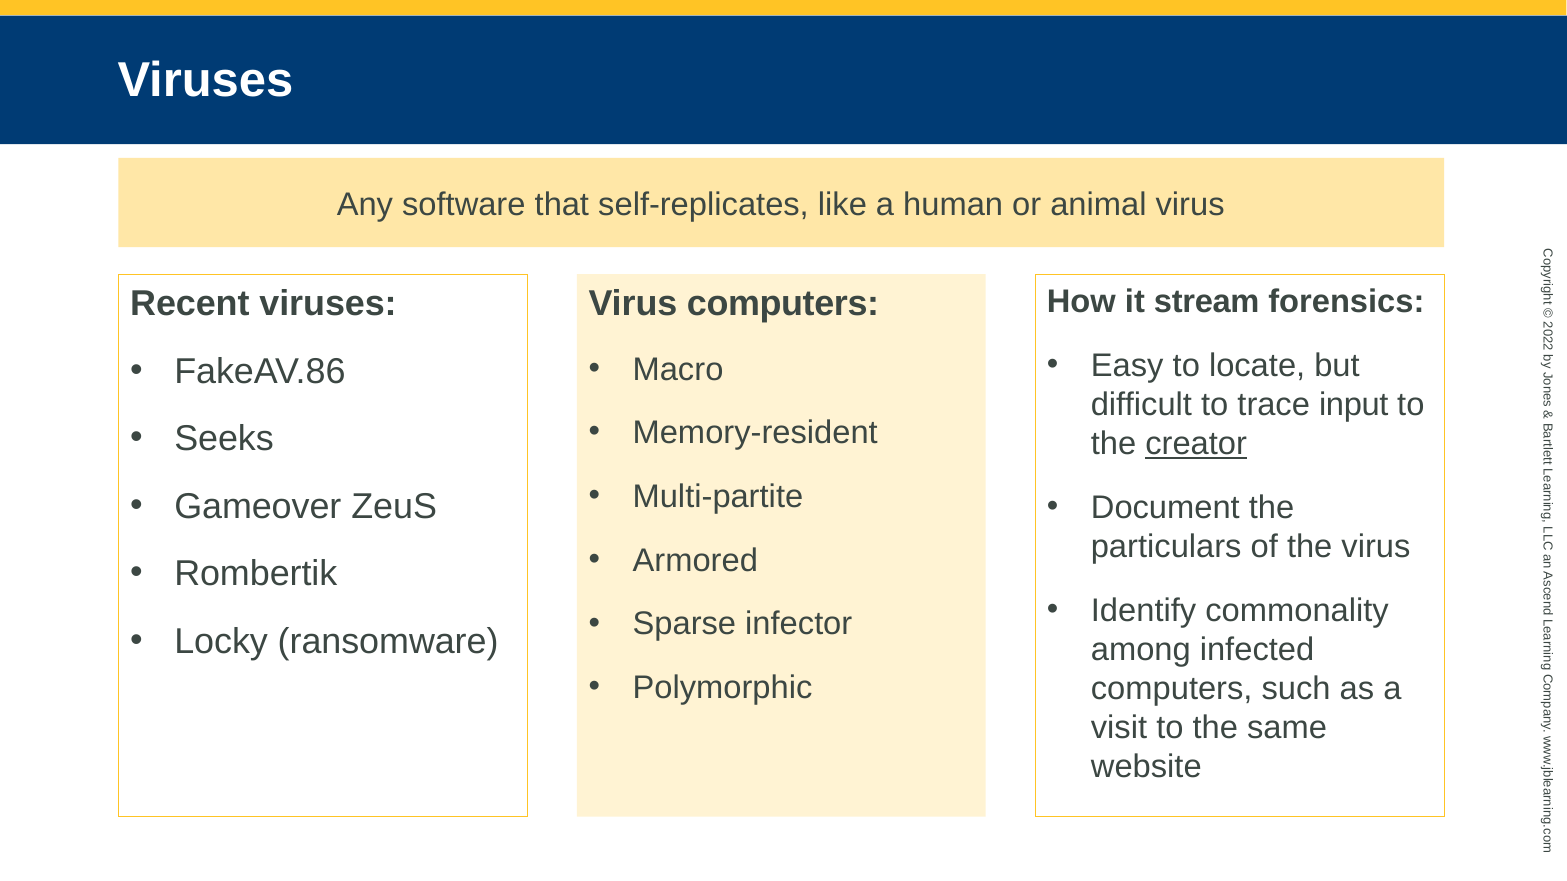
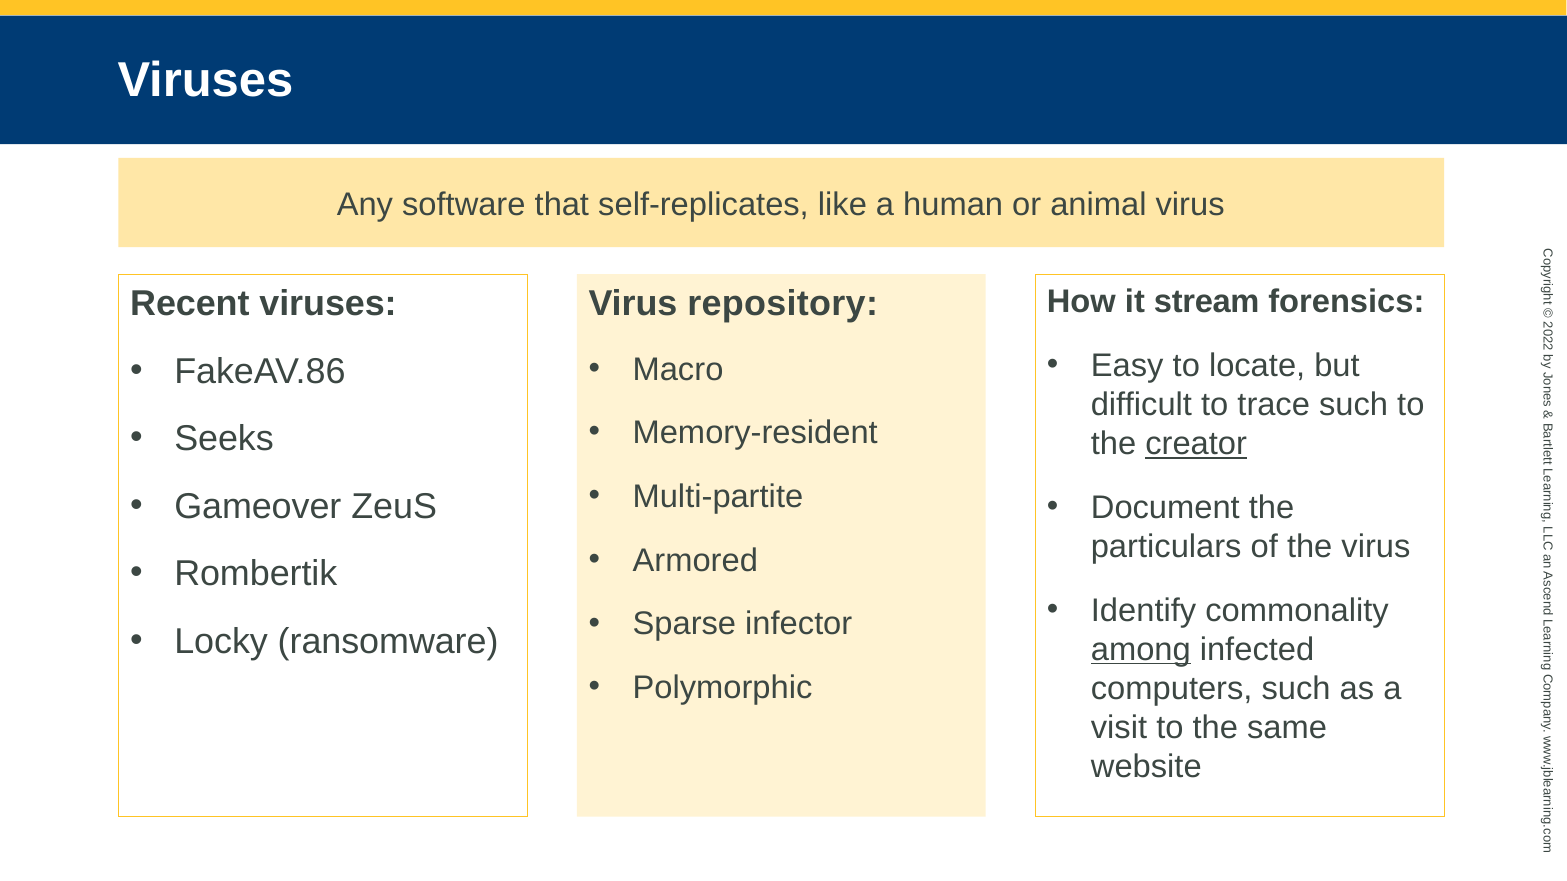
Virus computers: computers -> repository
trace input: input -> such
among underline: none -> present
